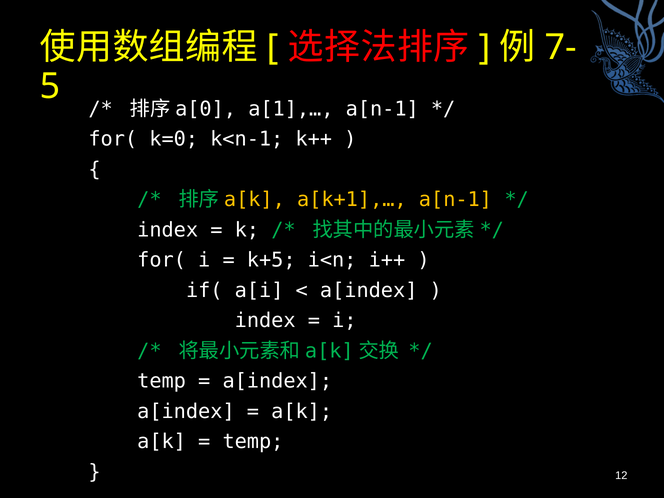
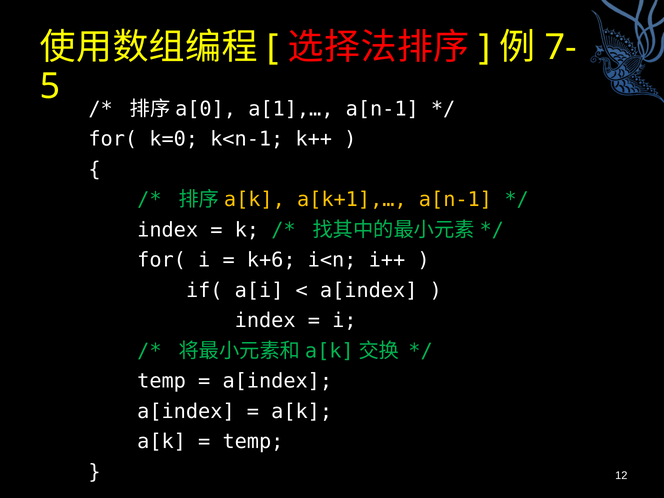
k+5: k+5 -> k+6
